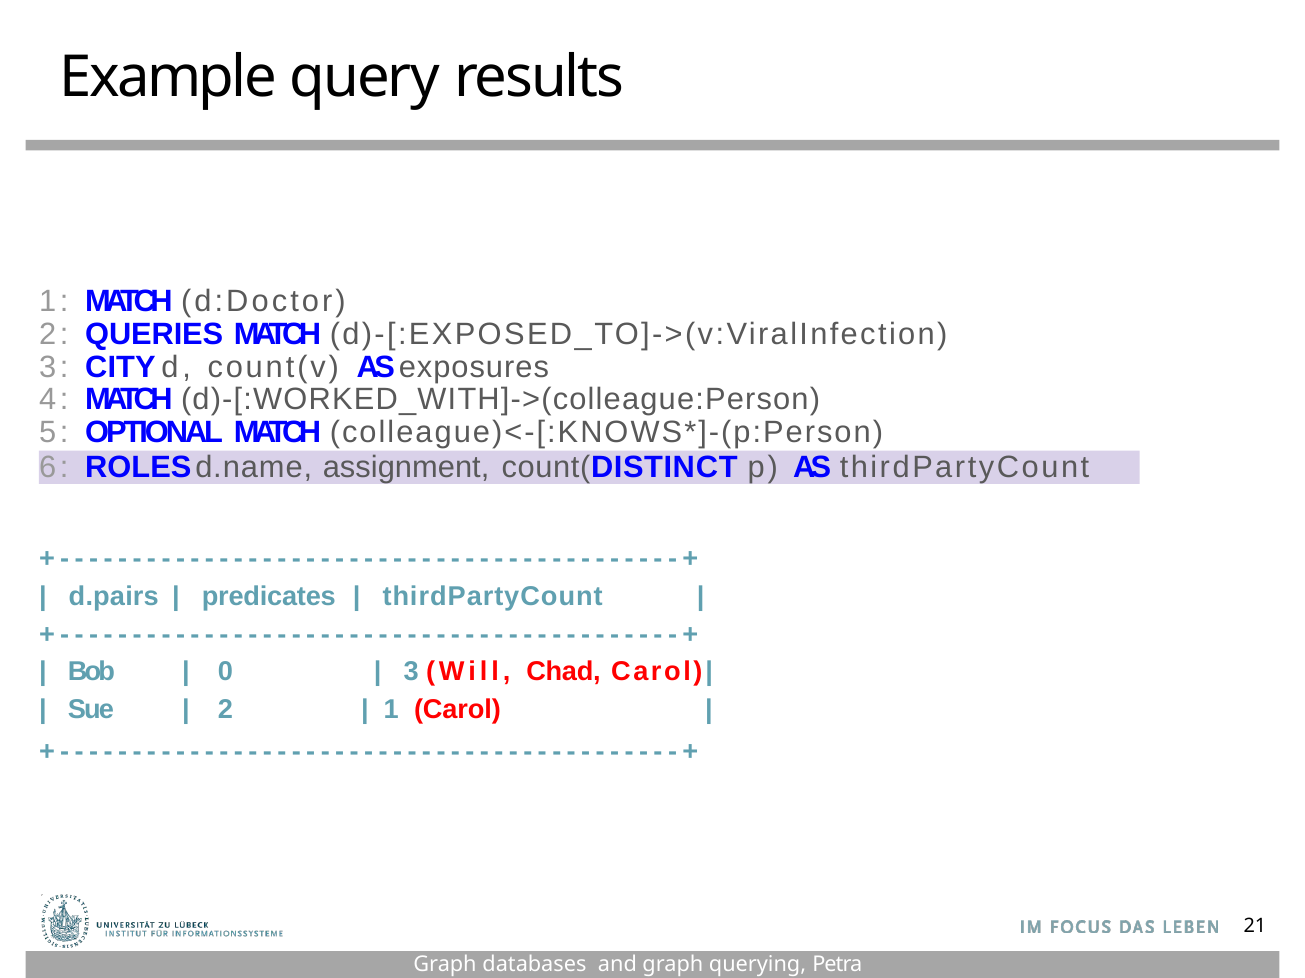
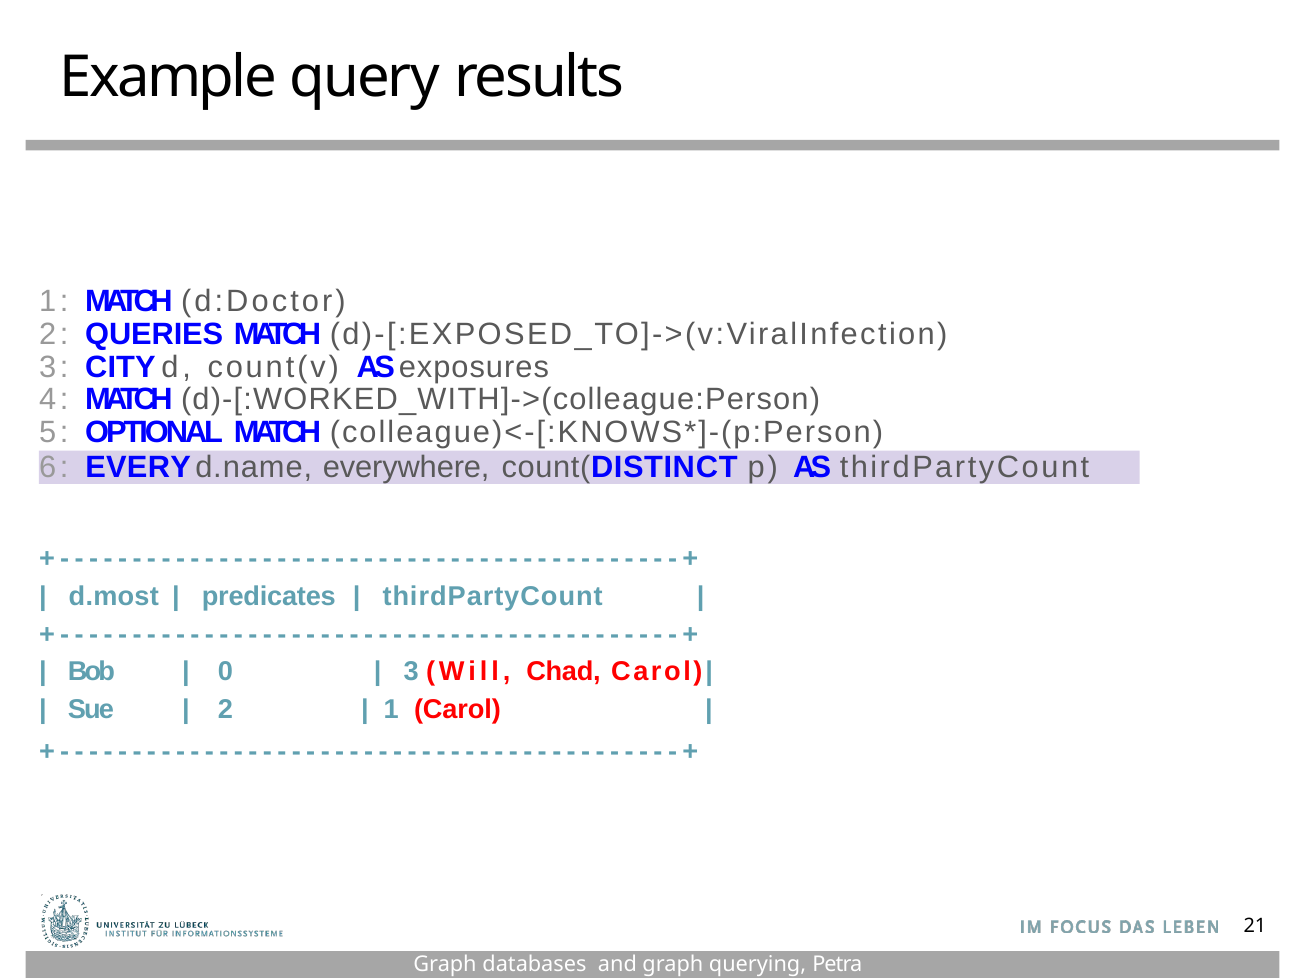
ROLES: ROLES -> EVERY
assignment: assignment -> everywhere
d.pairs: d.pairs -> d.most
